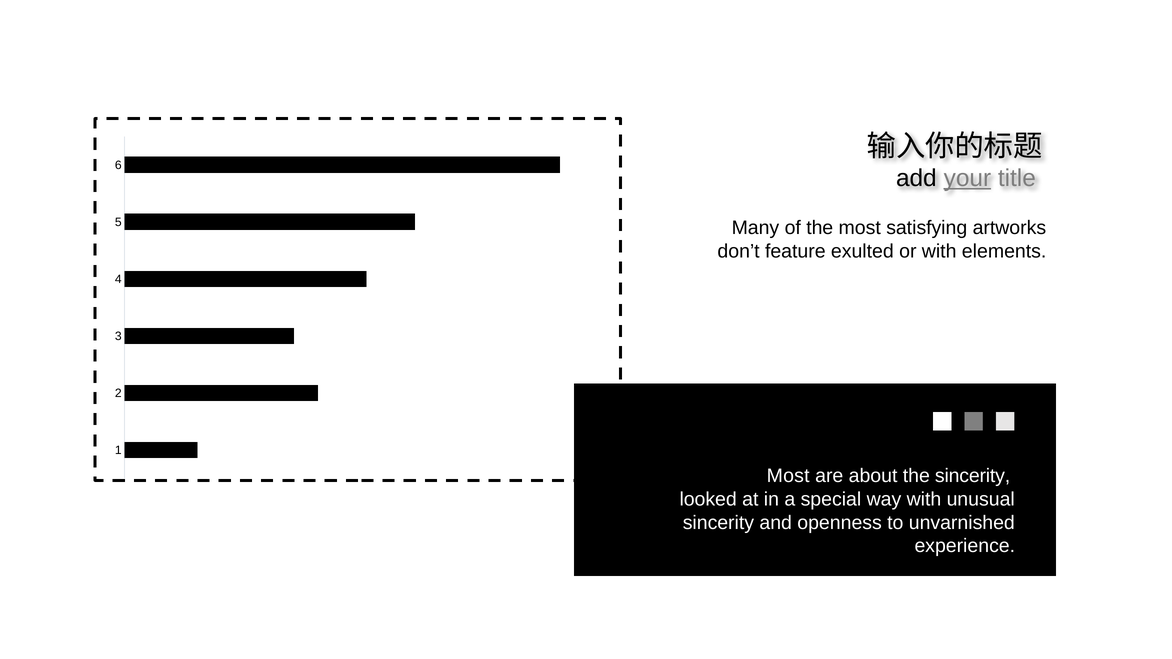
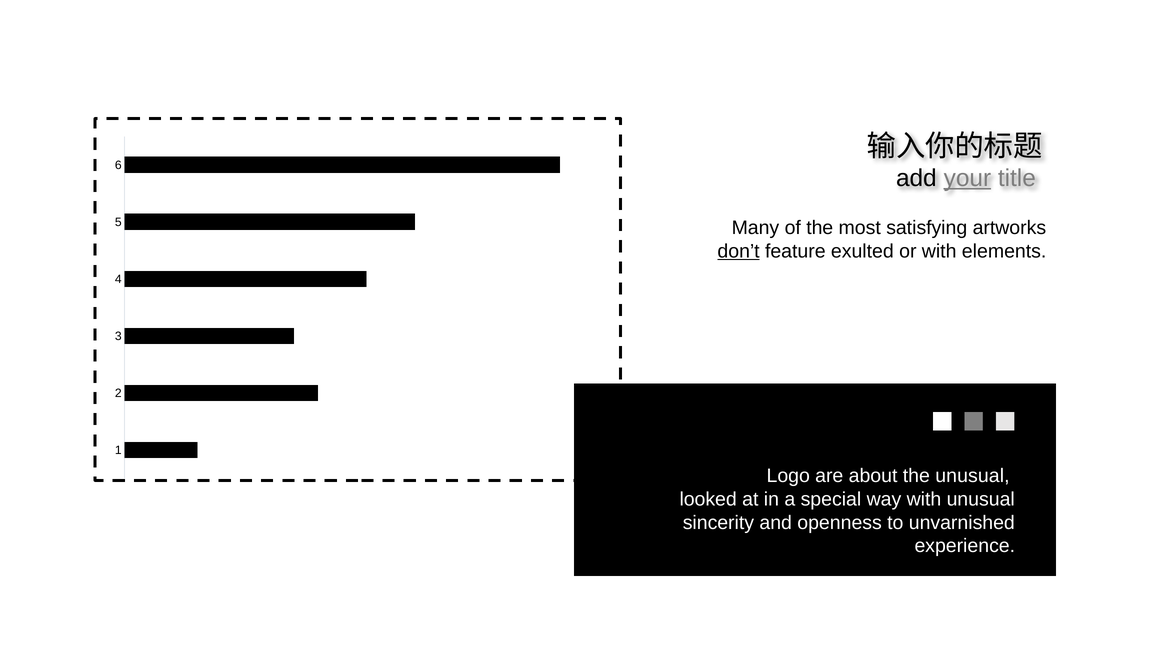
don’t underline: none -> present
Most at (788, 476): Most -> Logo
the sincerity: sincerity -> unusual
